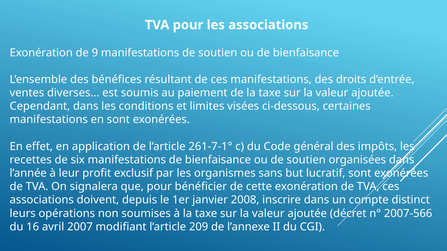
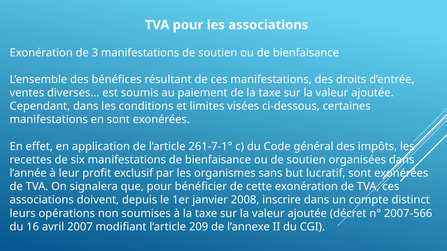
9: 9 -> 3
